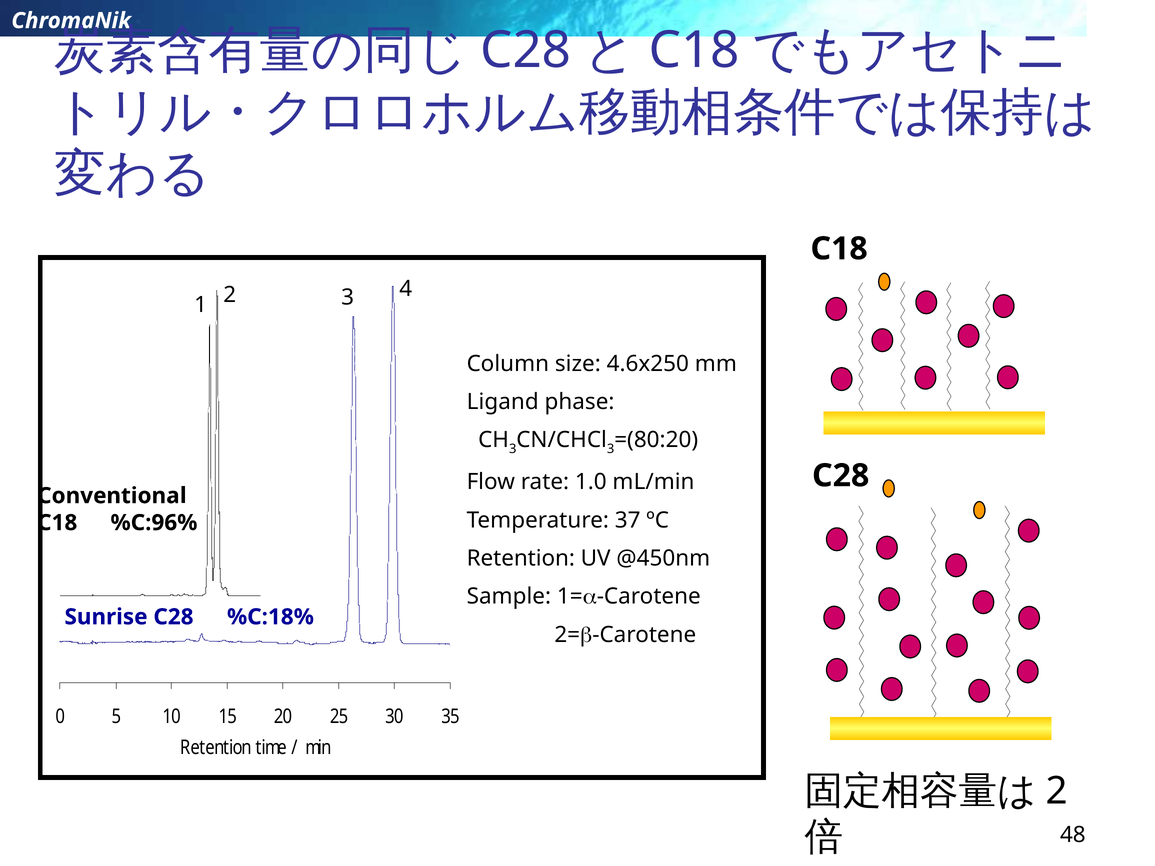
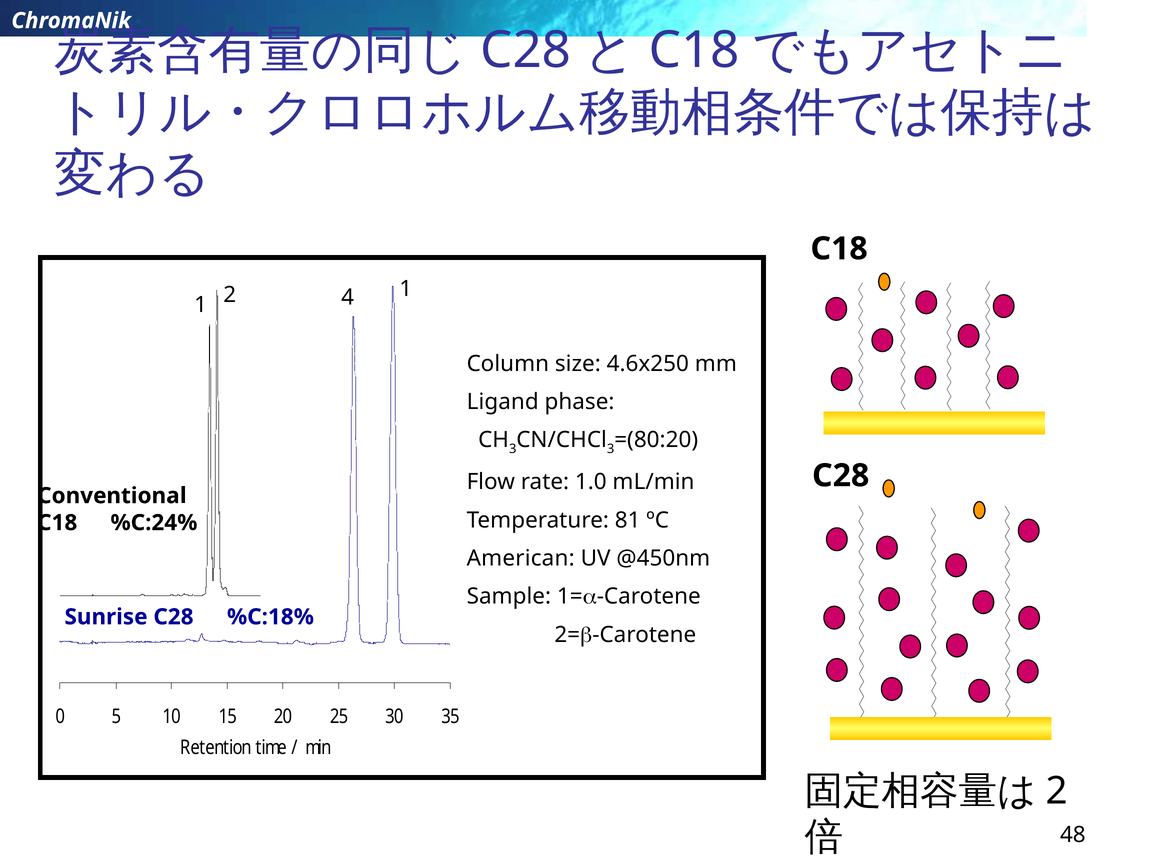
2 4: 4 -> 1
1 3: 3 -> 4
37: 37 -> 81
%C:96%: %C:96% -> %C:24%
Retention at (521, 558): Retention -> American
